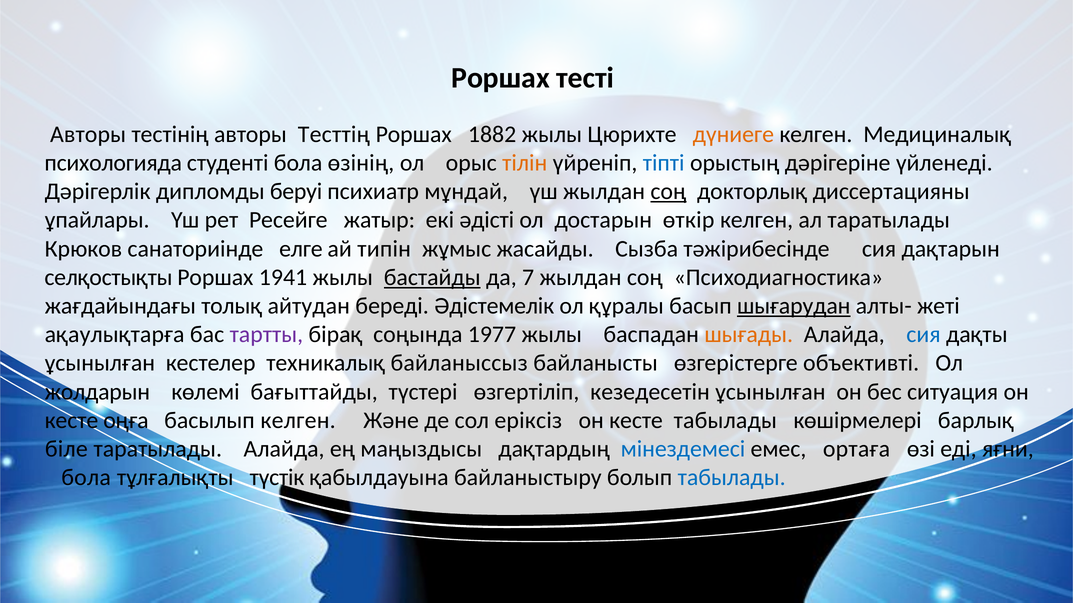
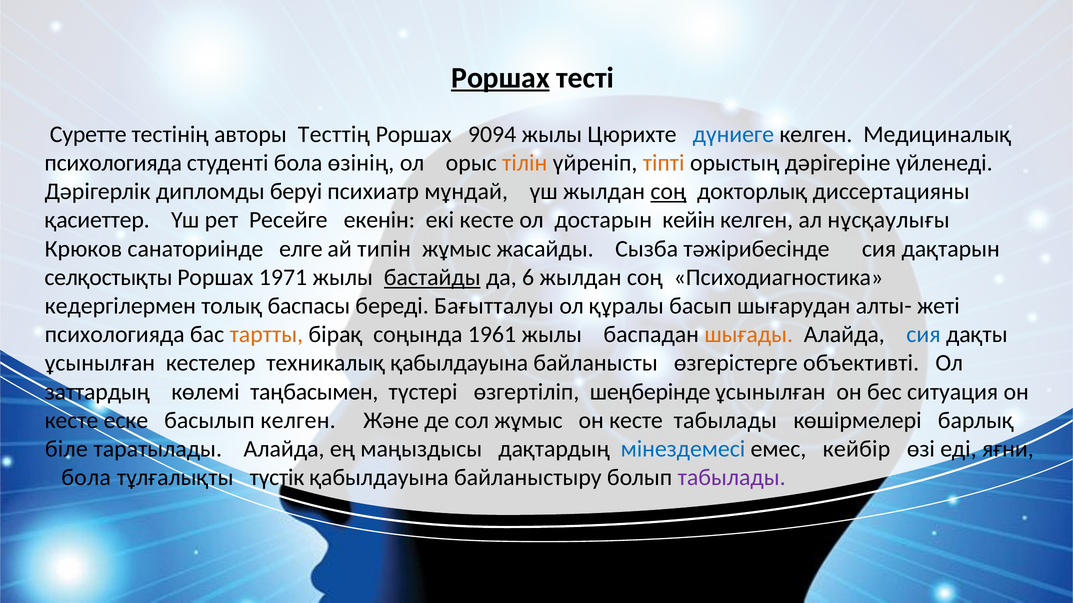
Роршах at (501, 78) underline: none -> present
Авторы at (88, 134): Авторы -> Суретте
1882: 1882 -> 9094
дүниеге colour: orange -> blue
тіпті colour: blue -> orange
ұпайлары: ұпайлары -> қасиеттер
жатыр: жатыр -> екенін
екі әдісті: әдісті -> кесте
өткір: өткір -> кейін
ал таратылады: таратылады -> нұсқаулығы
1941: 1941 -> 1971
7: 7 -> 6
жағдайындағы: жағдайындағы -> кедергілермен
айтудан: айтудан -> баспасы
Әдістемелік: Әдістемелік -> Бағытталуы
шығарудан underline: present -> none
ақаулықтарға at (115, 335): ақаулықтарға -> психологияда
тартты colour: purple -> orange
1977: 1977 -> 1961
техникалық байланыссыз: байланыссыз -> қабылдауына
жолдарын: жолдарын -> заттардың
бағыттайды: бағыттайды -> таңбасымен
кезедесетін: кезедесетін -> шеңберінде
оңға: оңға -> еске
сол еріксіз: еріксіз -> жұмыс
ортаға: ортаға -> кейбір
табылады at (732, 478) colour: blue -> purple
